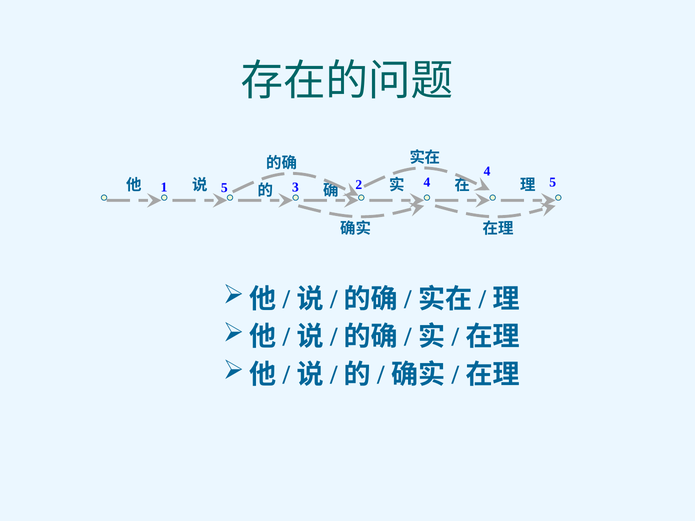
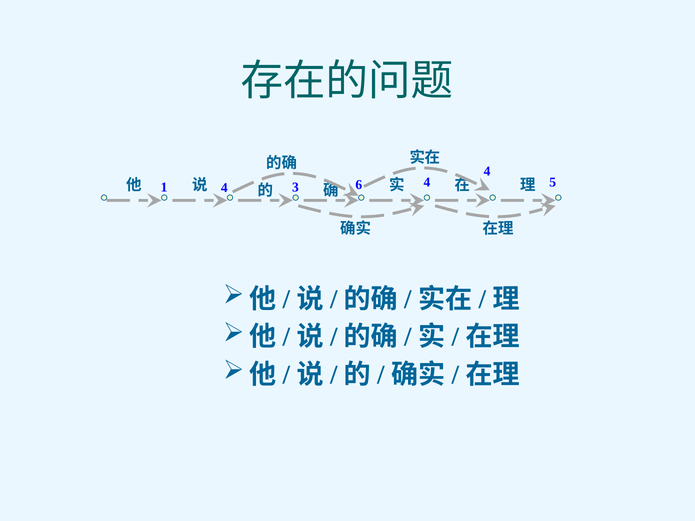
1 5: 5 -> 4
2: 2 -> 6
